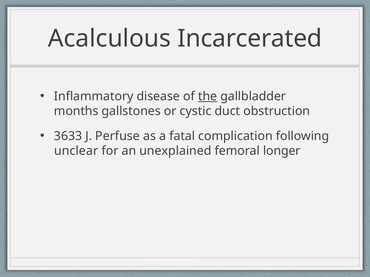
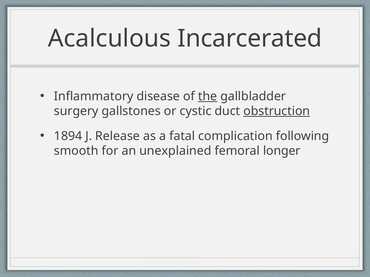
months: months -> surgery
obstruction underline: none -> present
3633: 3633 -> 1894
Perfuse: Perfuse -> Release
unclear: unclear -> smooth
